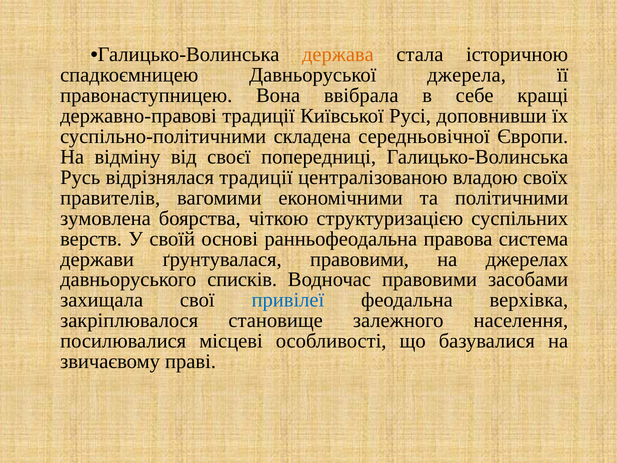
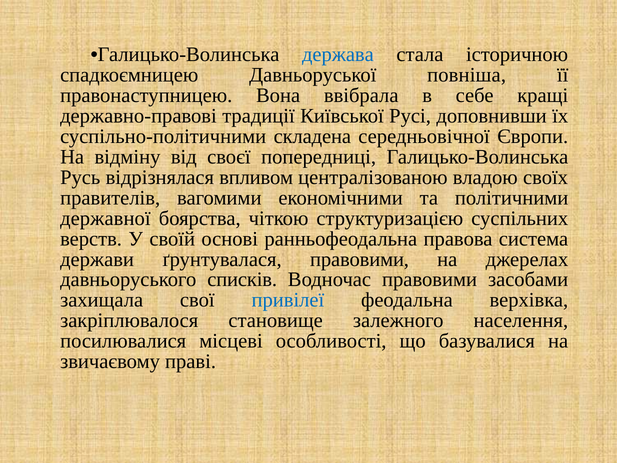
держава colour: orange -> blue
джерела: джерела -> повніша
відрізнялася традиції: традиції -> впливом
зумовлена: зумовлена -> державної
